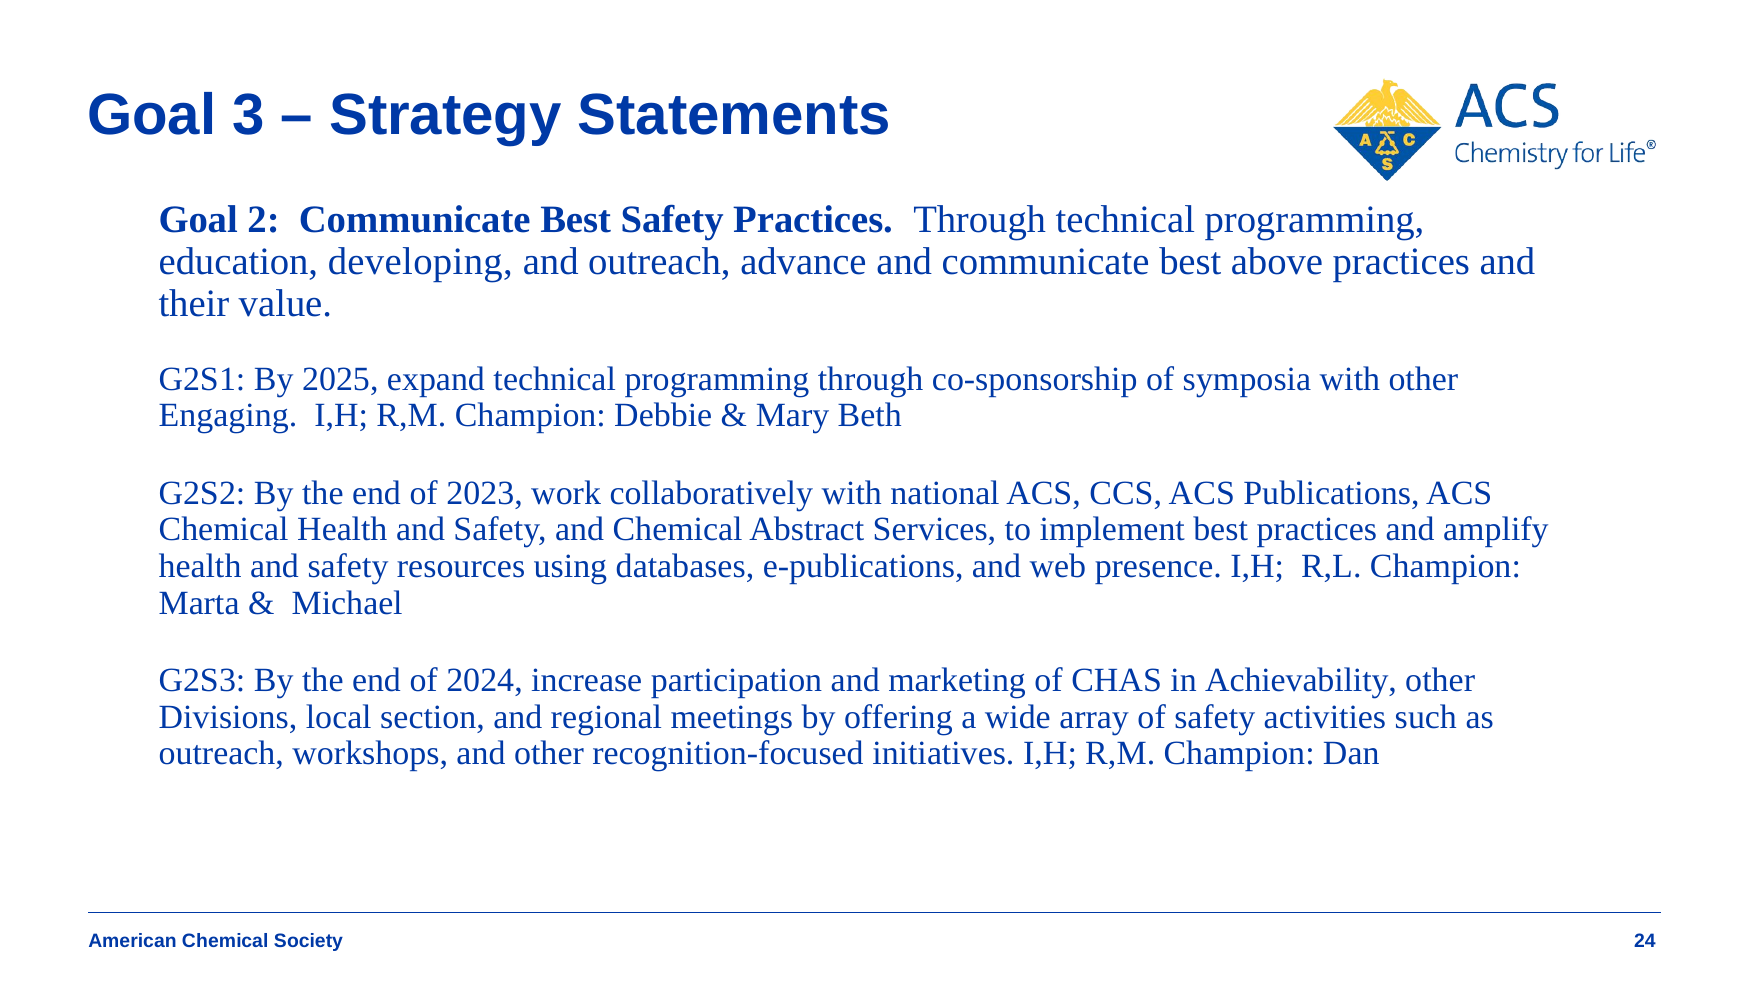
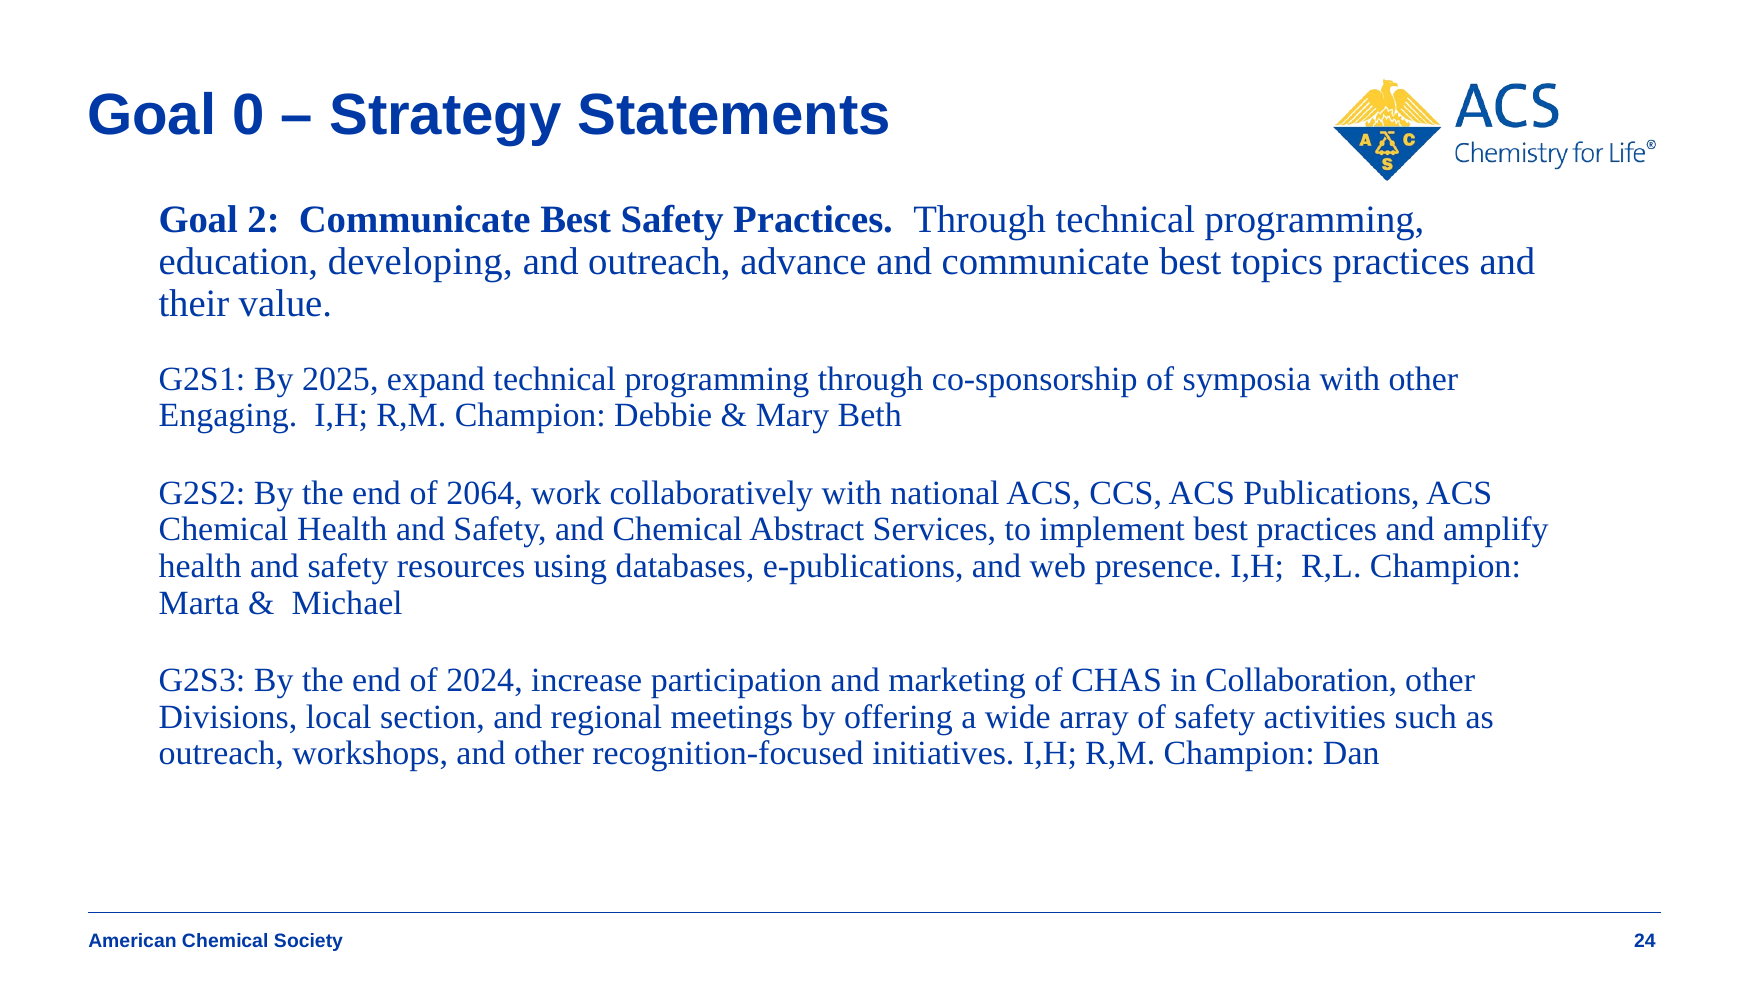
3: 3 -> 0
above: above -> topics
2023: 2023 -> 2064
Achievability: Achievability -> Collaboration
